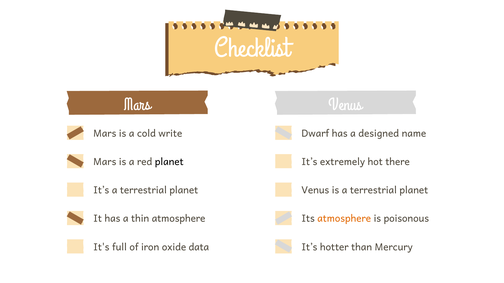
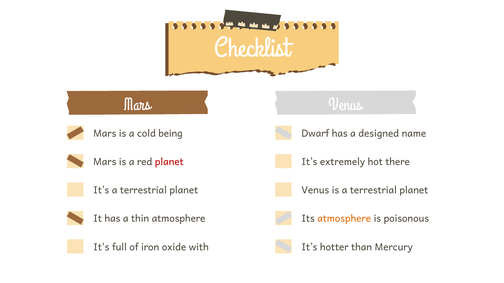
write: write -> being
planet at (169, 162) colour: black -> red
data: data -> with
